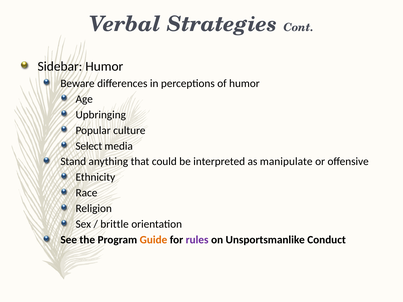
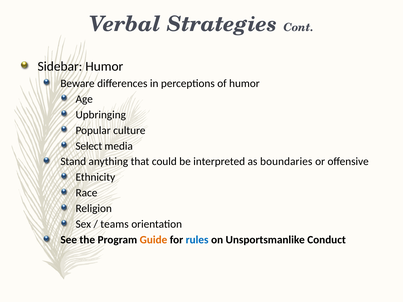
manipulate: manipulate -> boundaries
brittle: brittle -> teams
rules colour: purple -> blue
